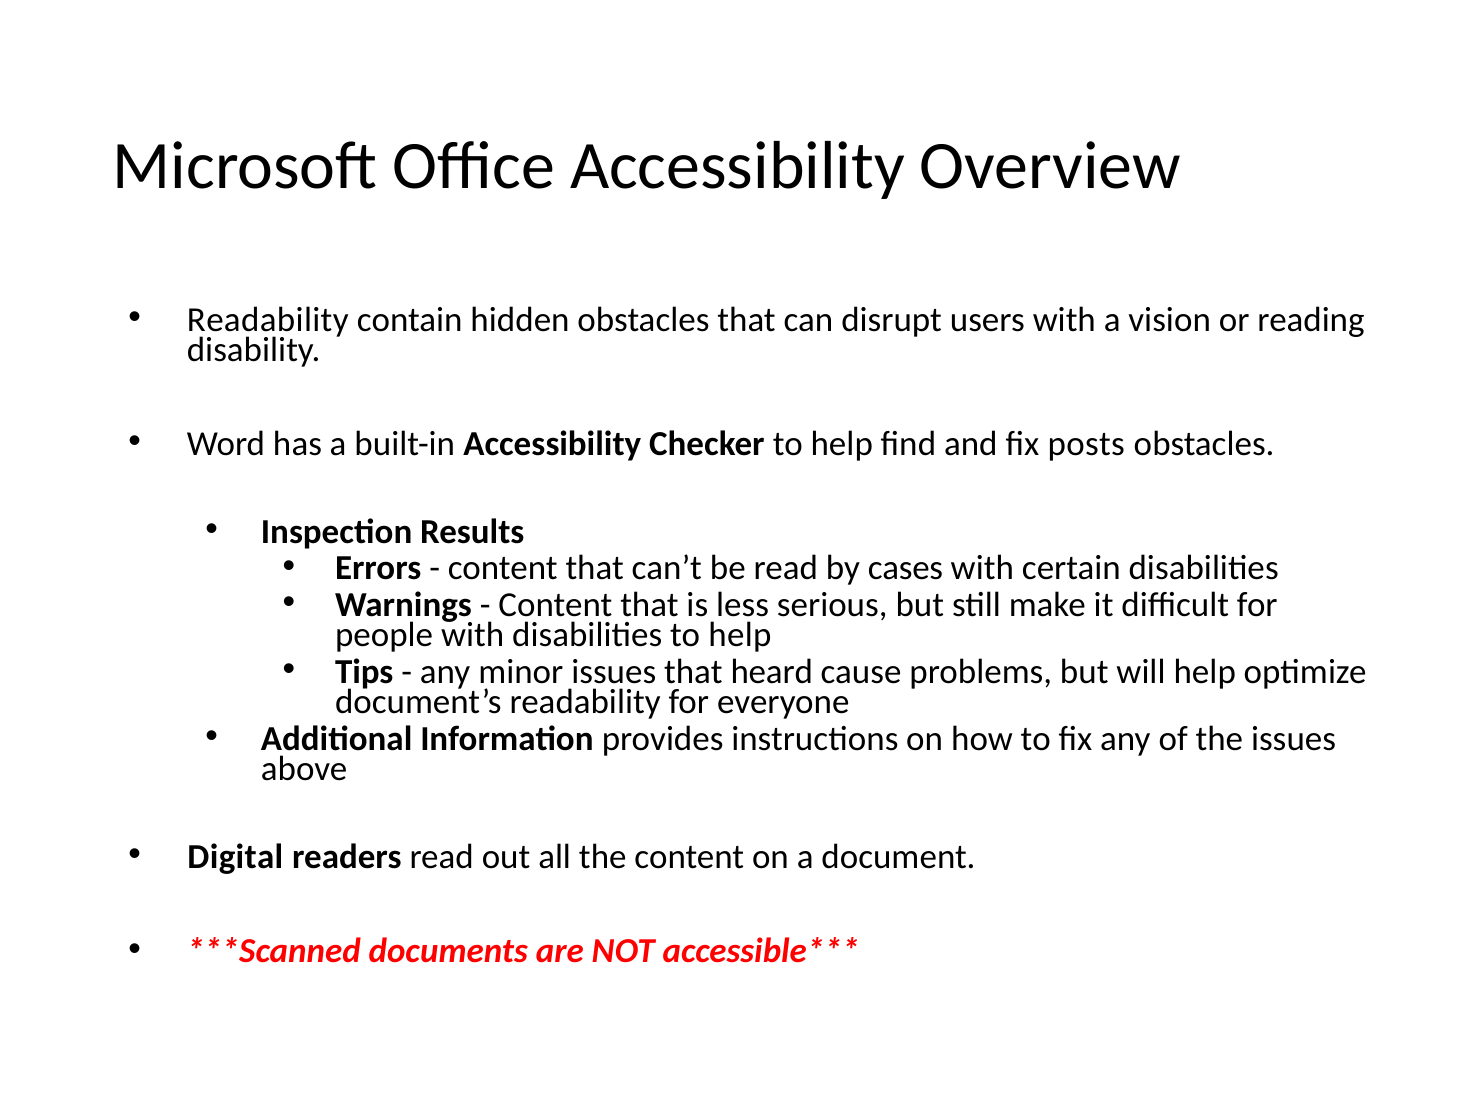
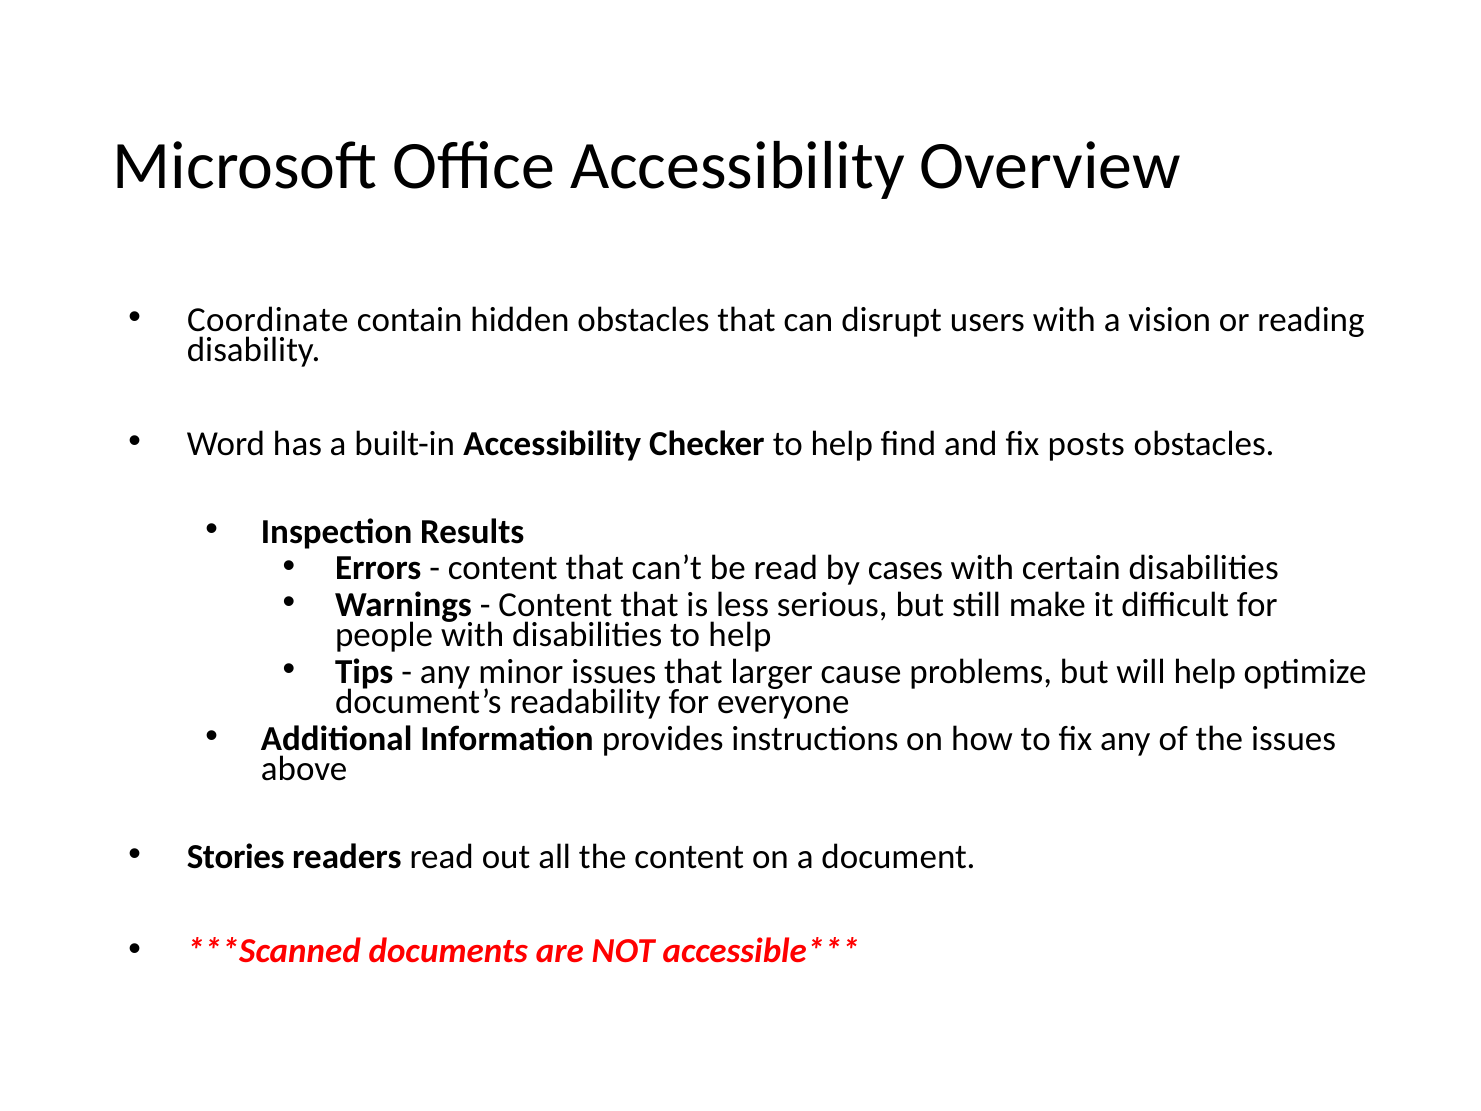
Readability at (268, 319): Readability -> Coordinate
heard: heard -> larger
Digital: Digital -> Stories
